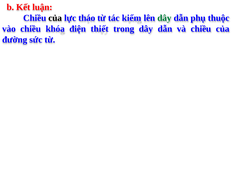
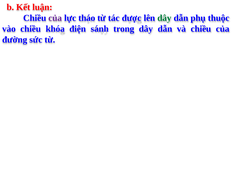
của at (55, 18) colour: black -> purple
kiểm: kiểm -> được
thiết: thiết -> sánh
